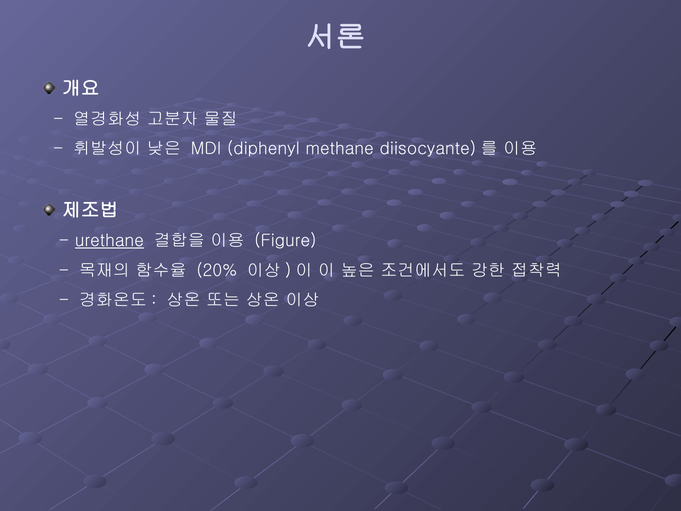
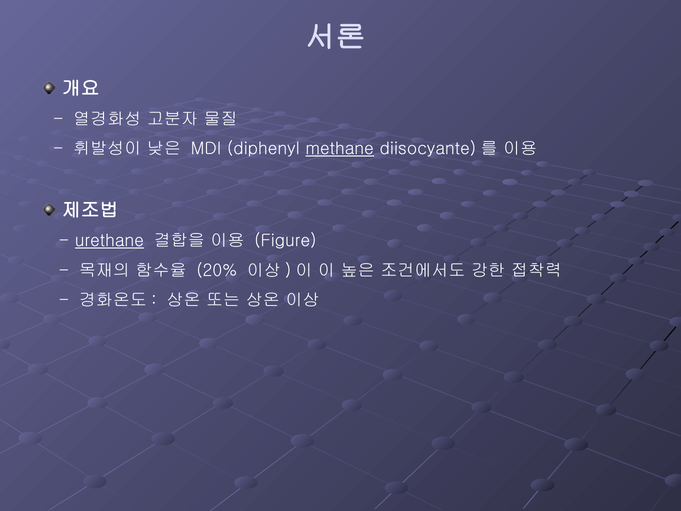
methane underline: none -> present
